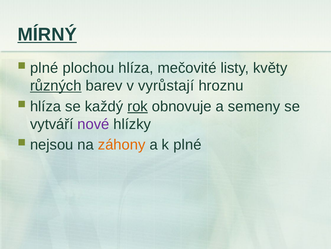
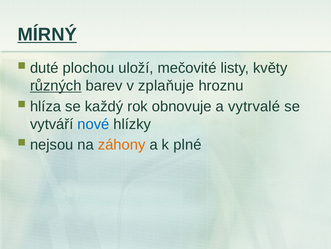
plné at (44, 68): plné -> duté
plochou hlíza: hlíza -> uloží
vyrůstají: vyrůstají -> zplaňuje
rok underline: present -> none
semeny: semeny -> vytrvalé
nové colour: purple -> blue
